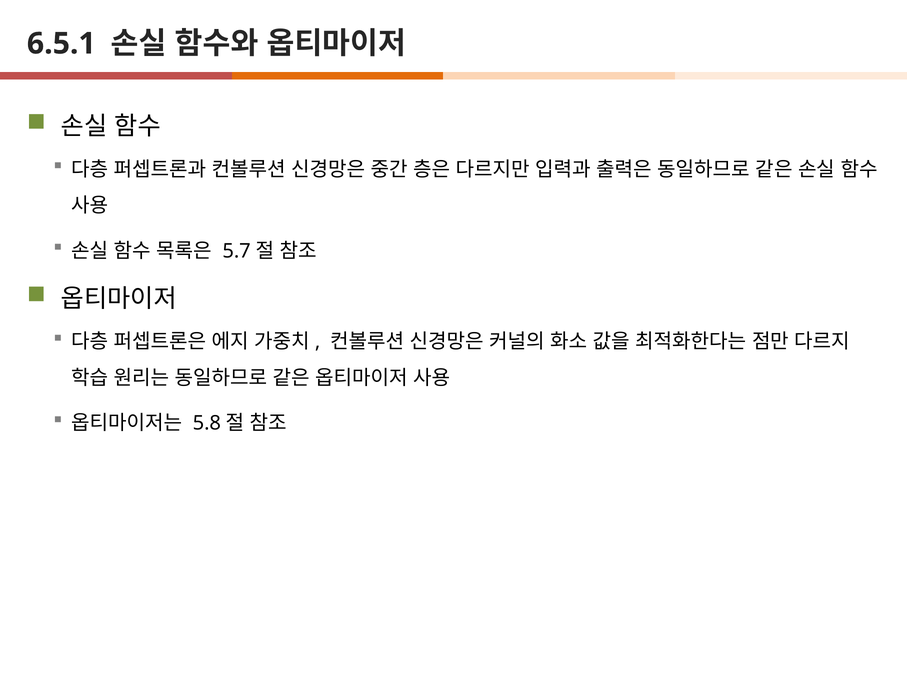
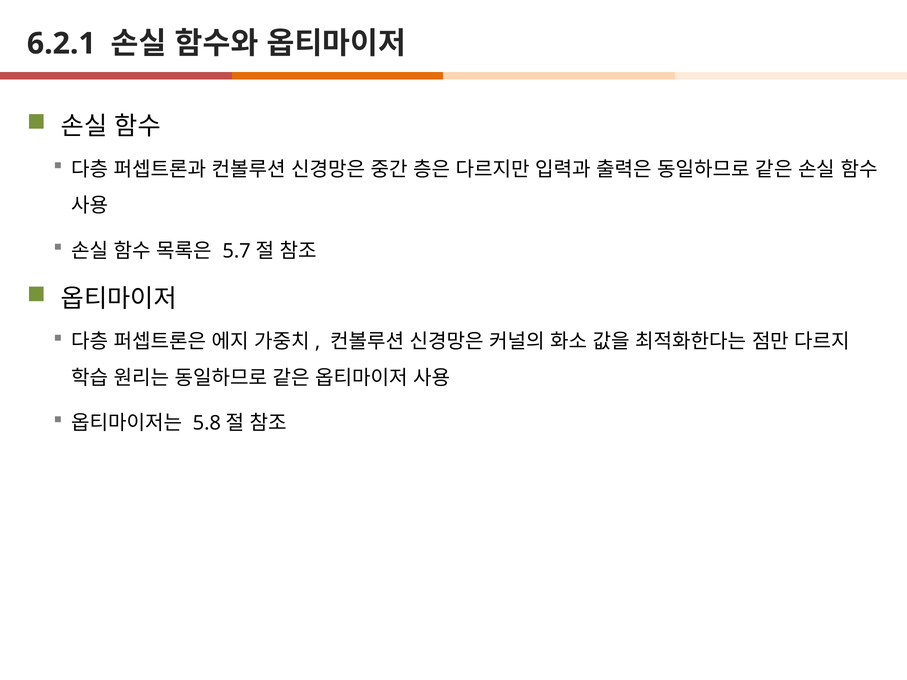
6.5.1: 6.5.1 -> 6.2.1
